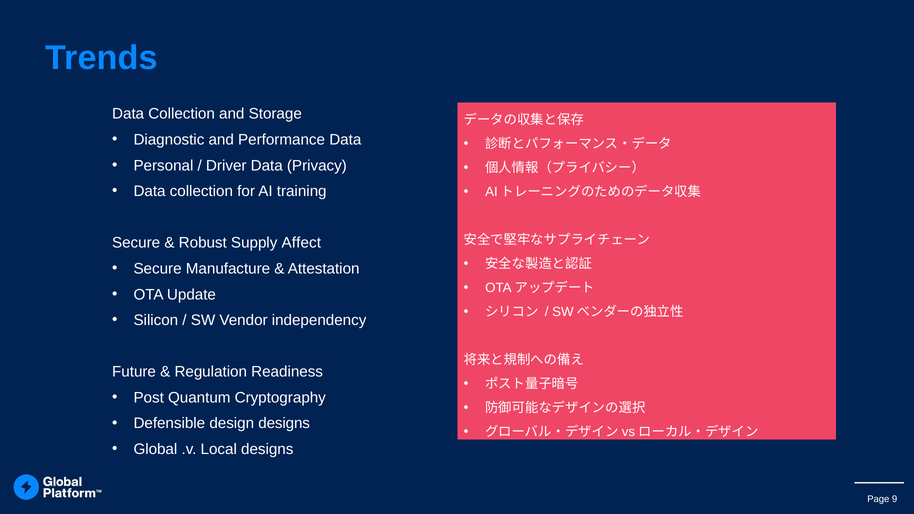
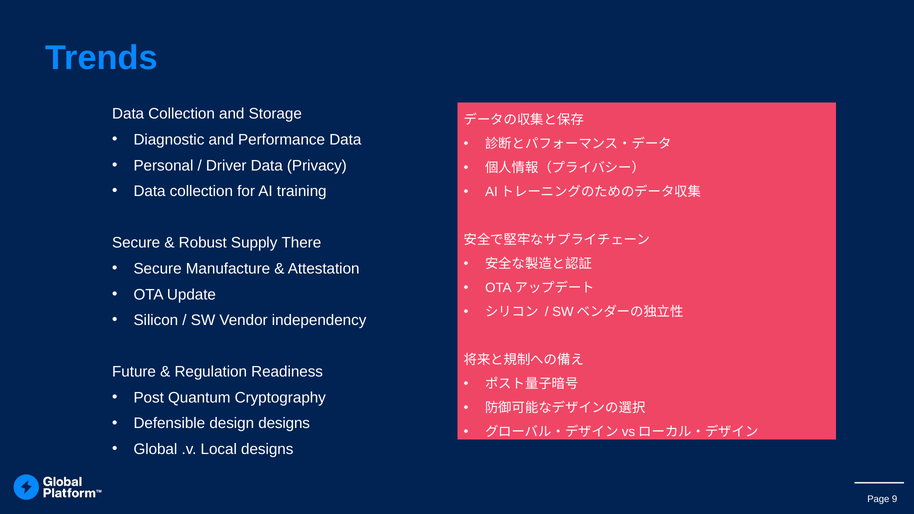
Affect: Affect -> There
